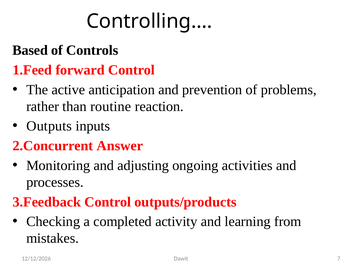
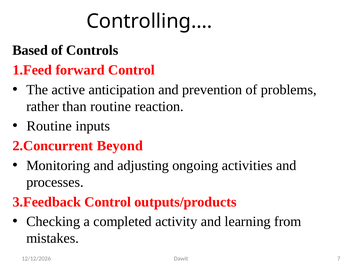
Outputs at (49, 126): Outputs -> Routine
Answer: Answer -> Beyond
